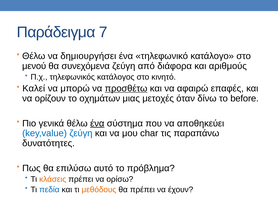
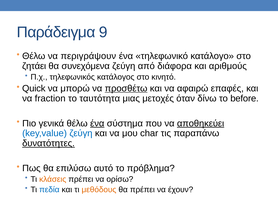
7: 7 -> 9
δημιουργήσει: δημιουργήσει -> περιγράψουν
μενού: μενού -> ζητάει
Καλεί: Καλεί -> Quick
ορίζουν: ορίζουν -> fraction
οχημάτων: οχημάτων -> ταυτότητα
αποθηκεύει underline: none -> present
δυνατότητες underline: none -> present
